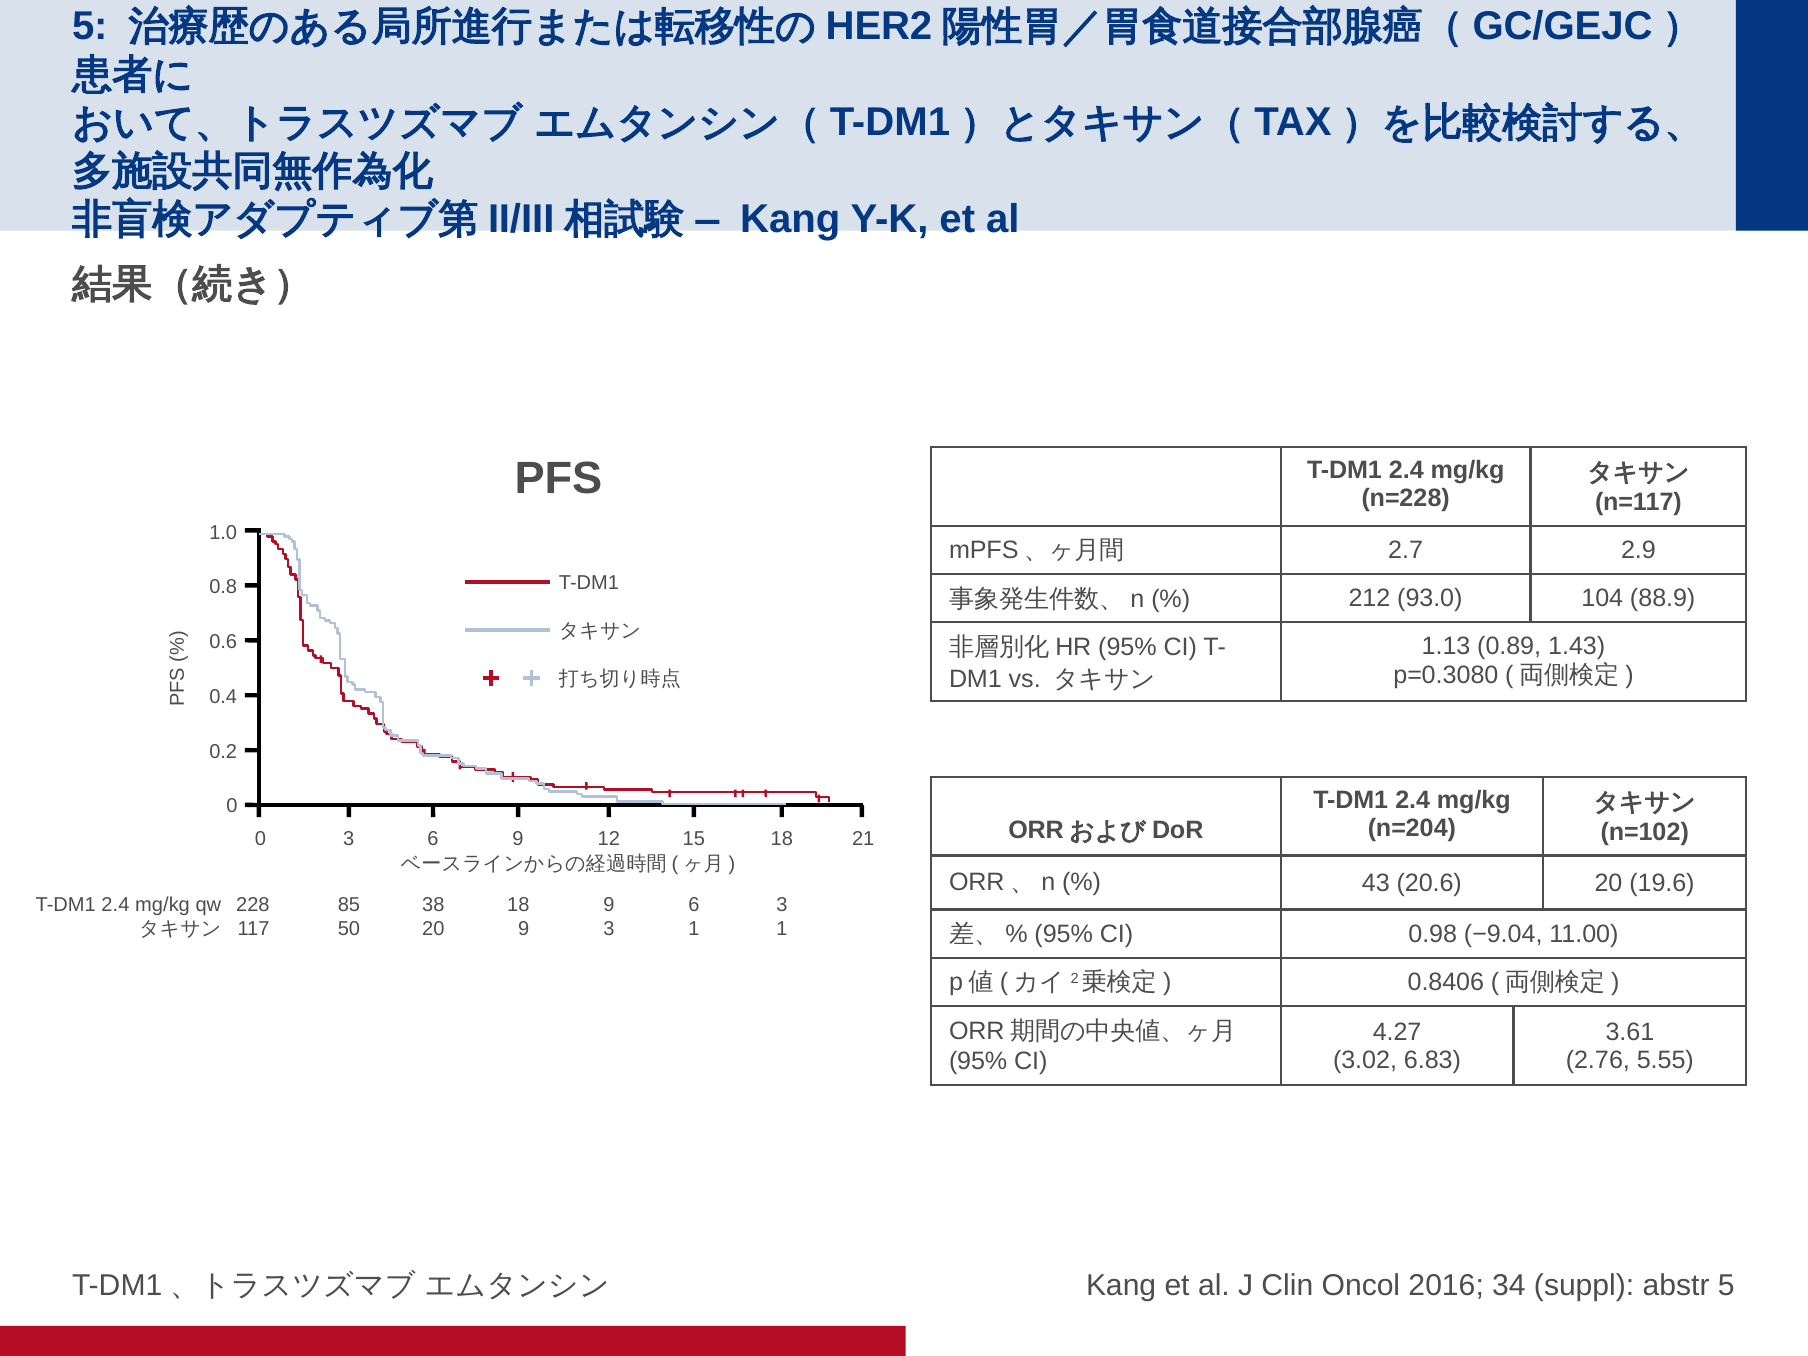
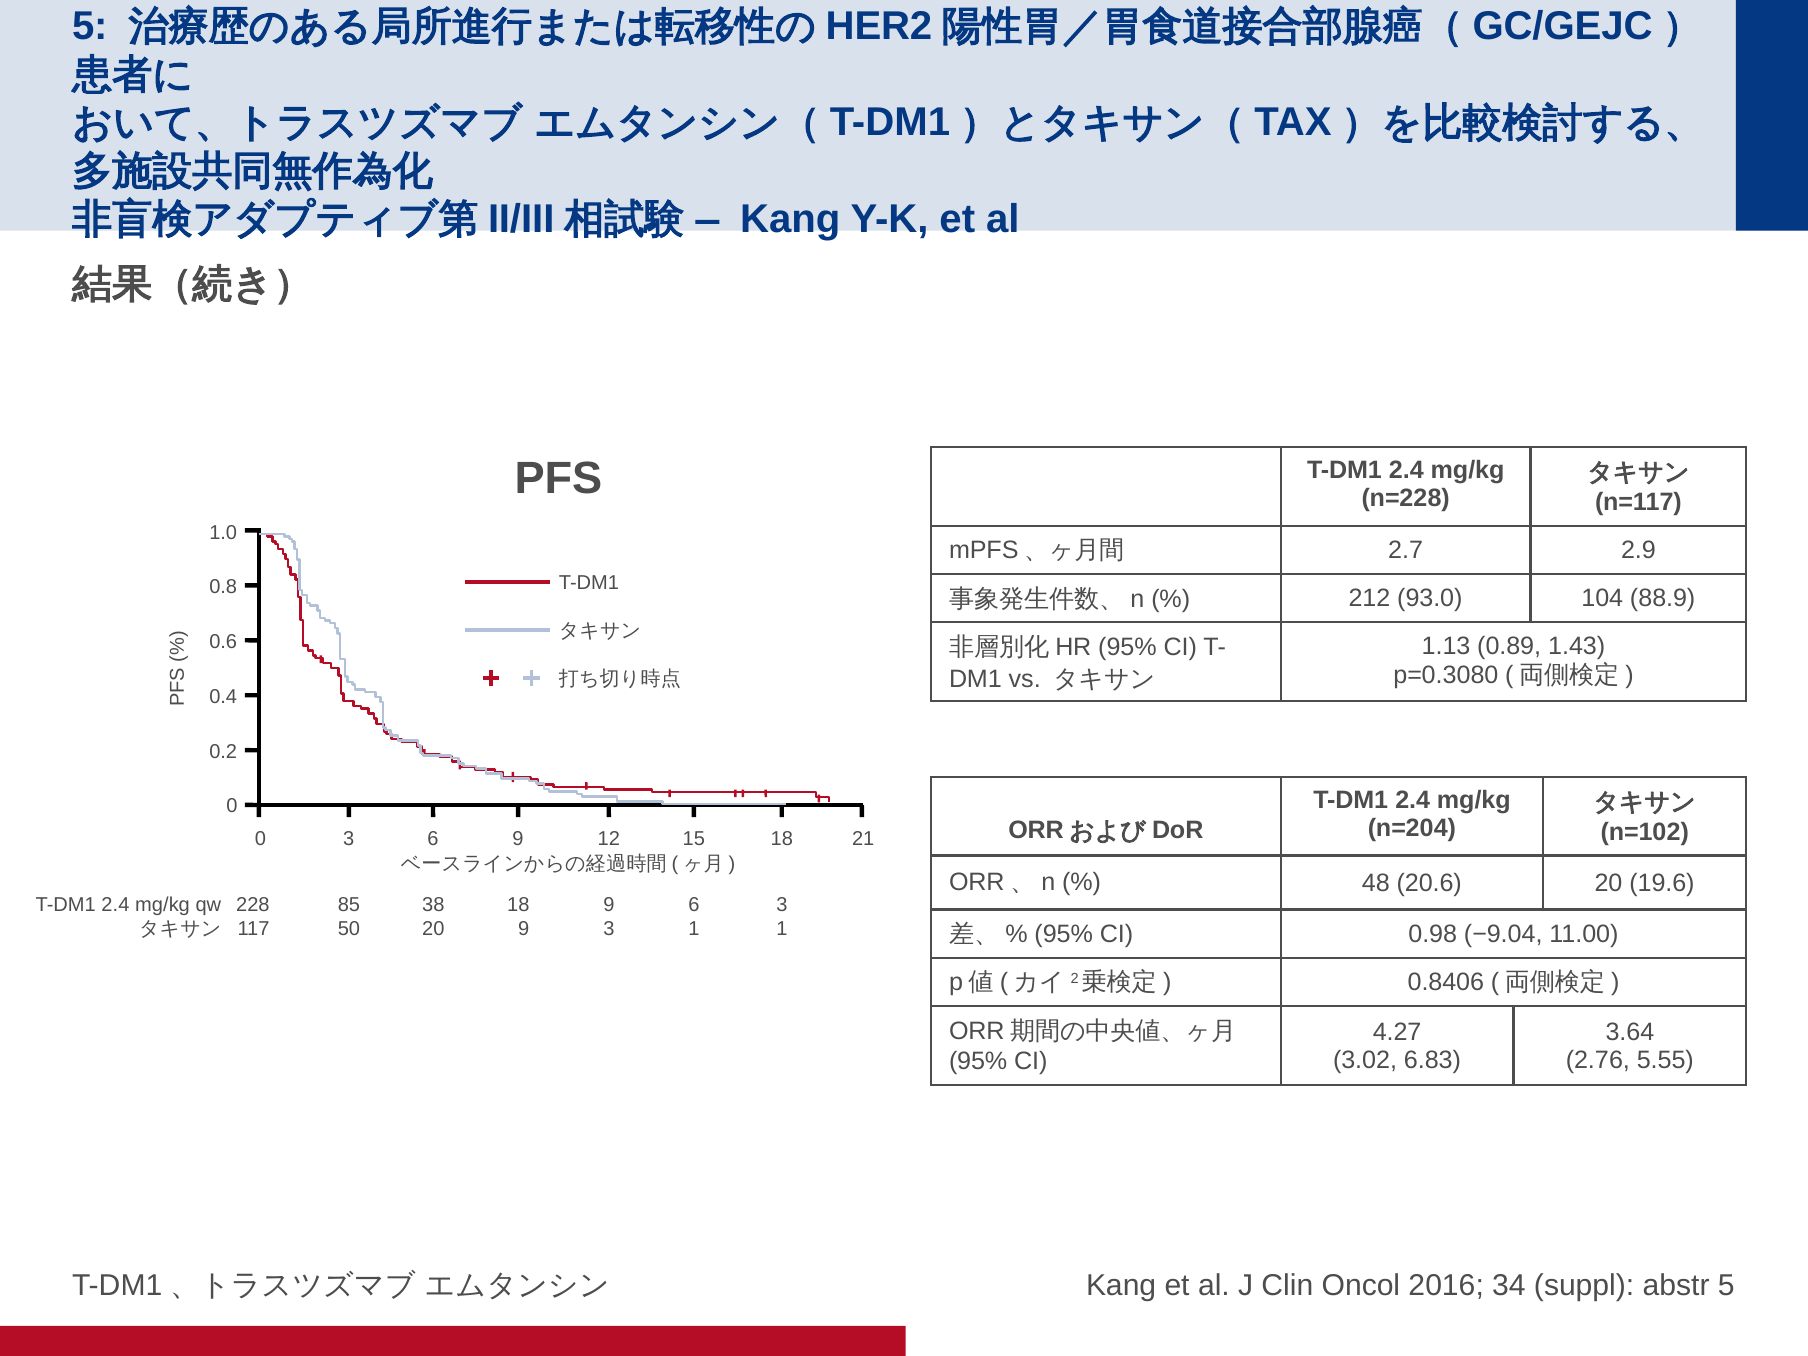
43: 43 -> 48
3.61: 3.61 -> 3.64
